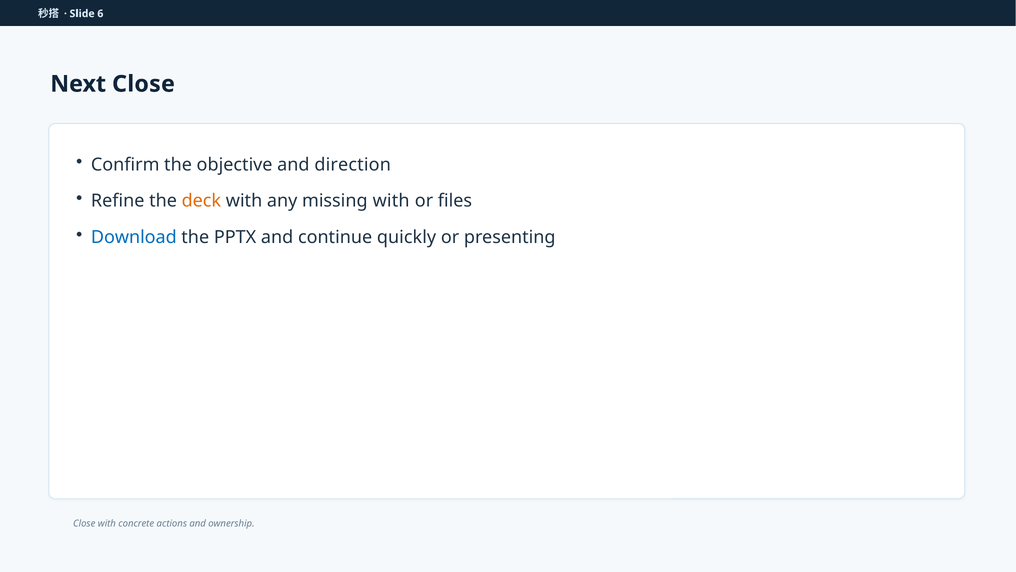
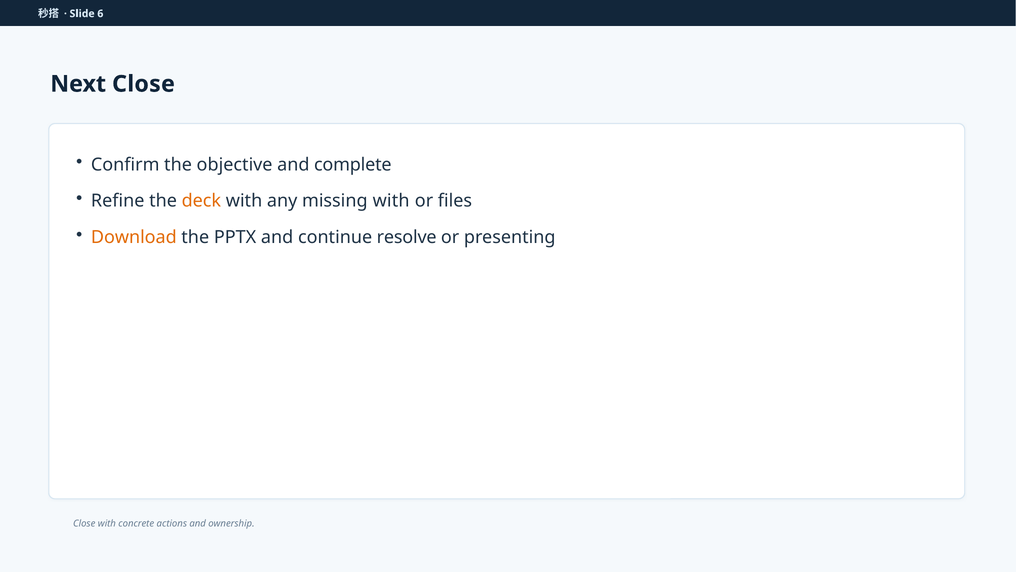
direction: direction -> complete
Download colour: blue -> orange
quickly: quickly -> resolve
